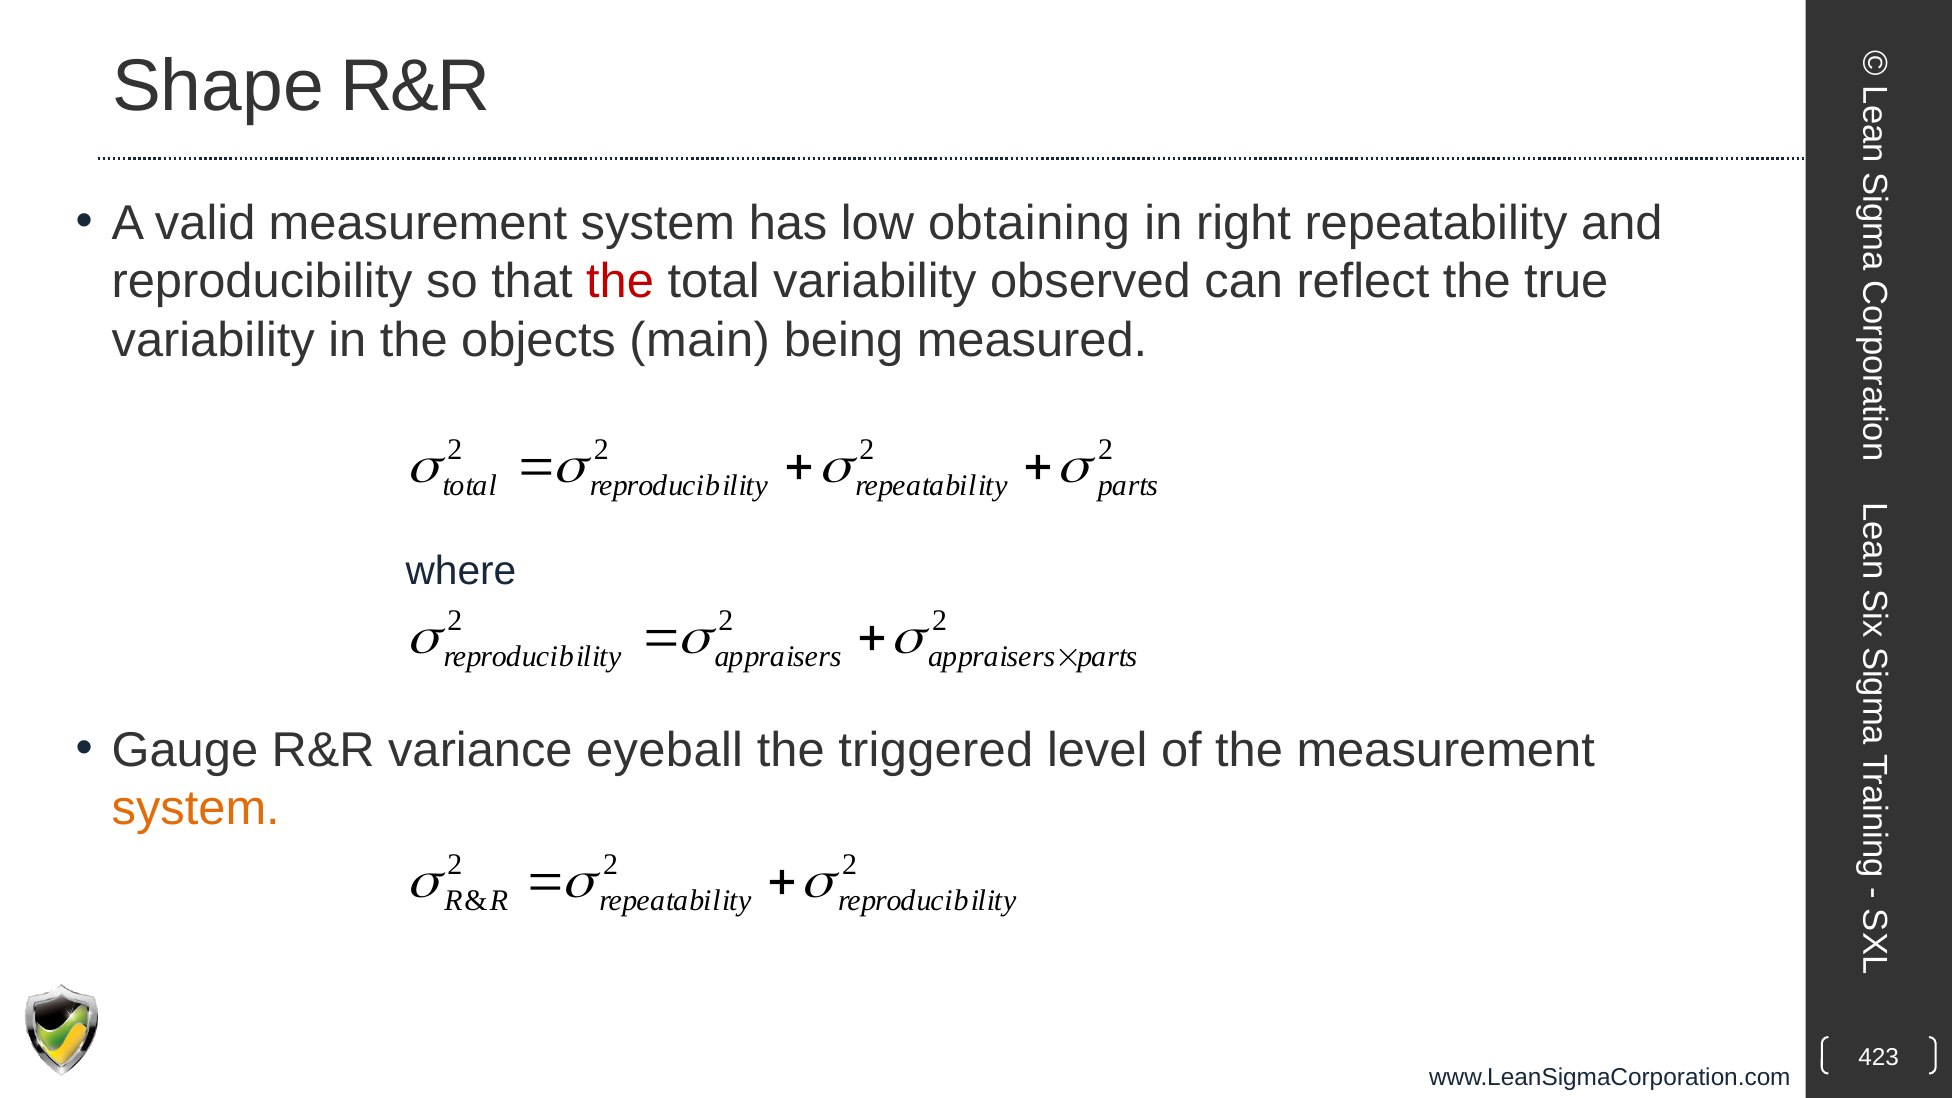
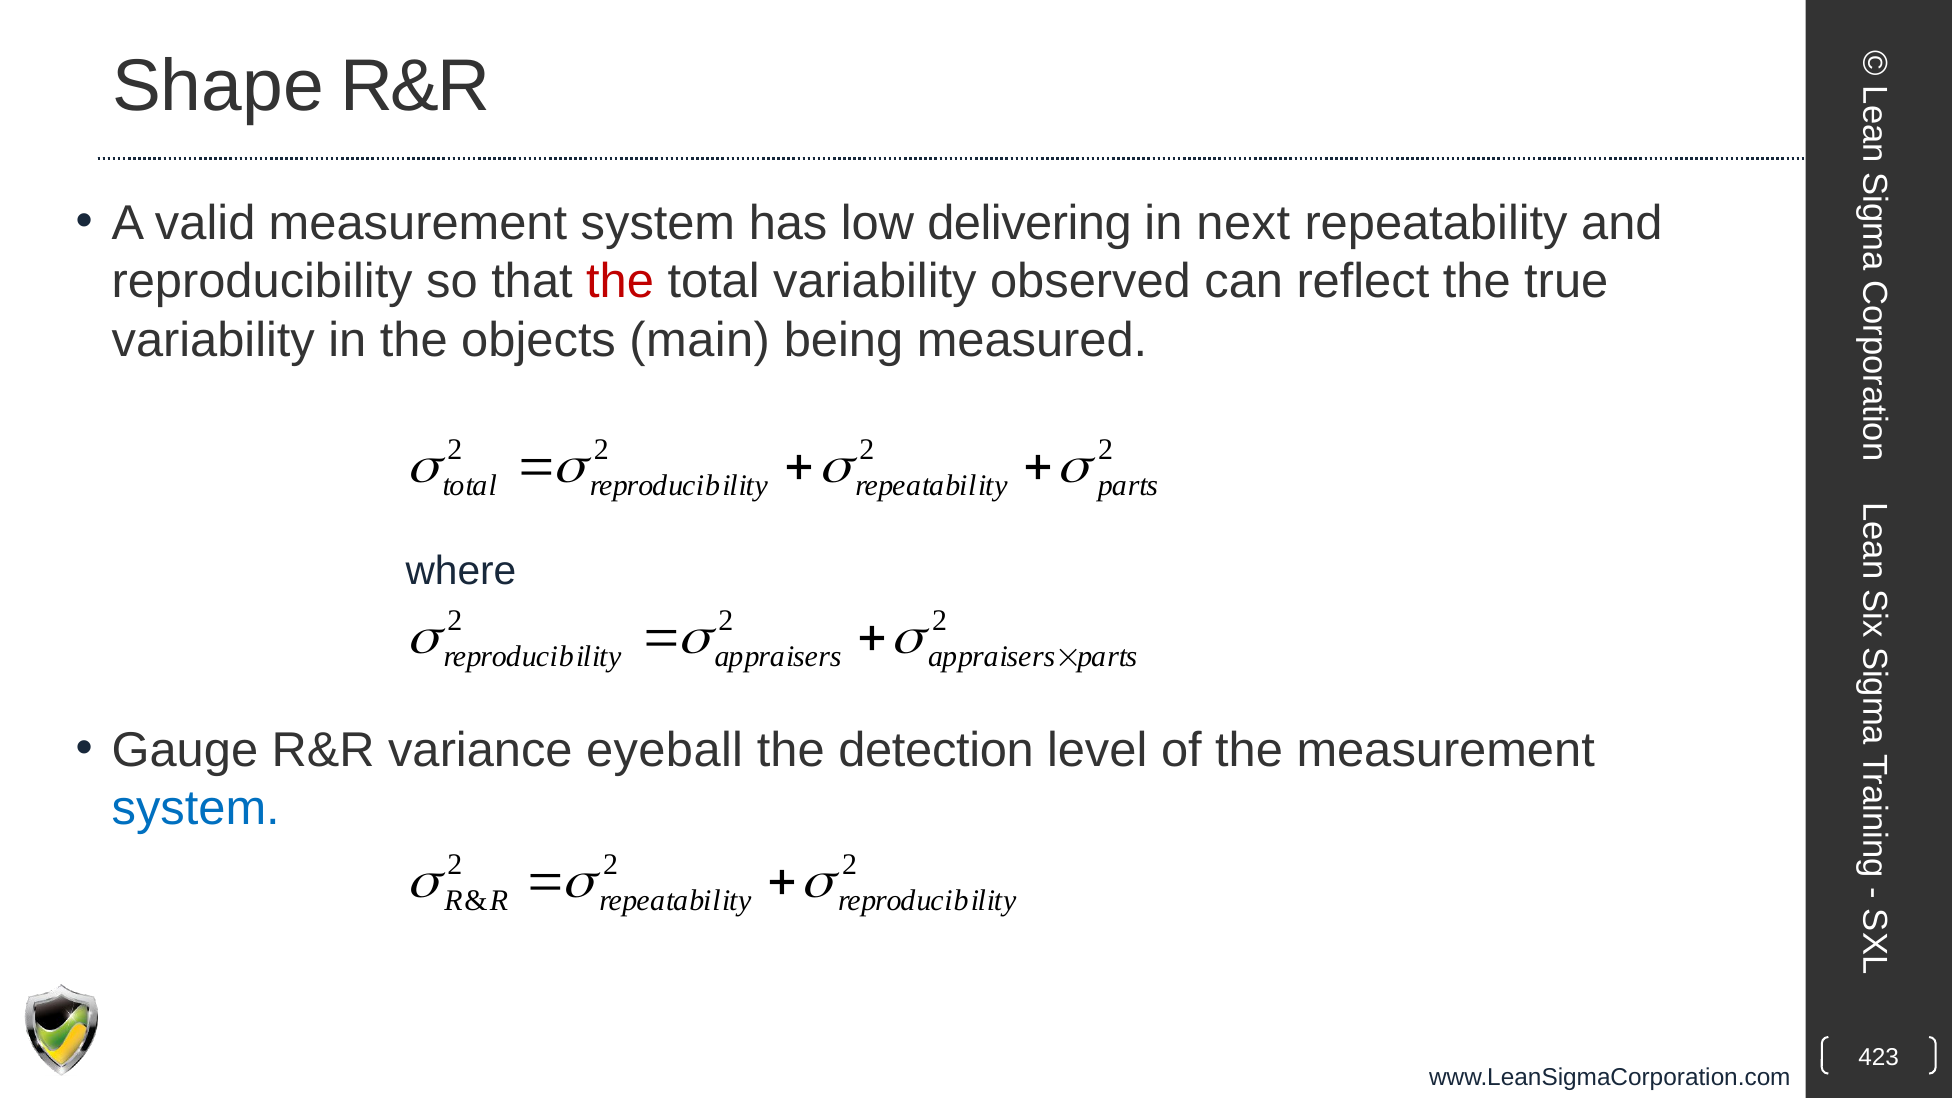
obtaining: obtaining -> delivering
right: right -> next
triggered: triggered -> detection
system at (196, 809) colour: orange -> blue
